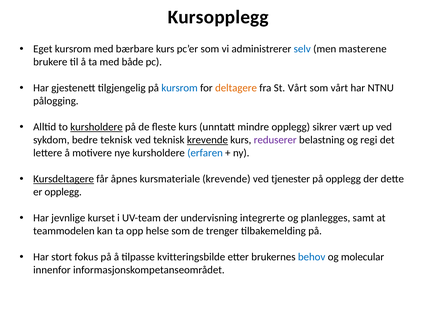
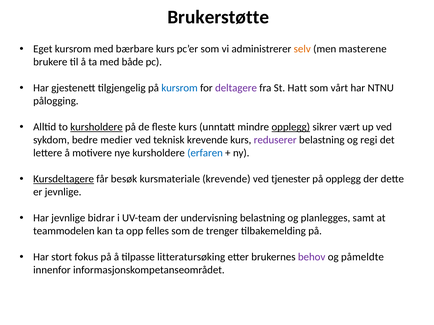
Kursopplegg: Kursopplegg -> Brukerstøtte
selv colour: blue -> orange
deltagere colour: orange -> purple
St Vårt: Vårt -> Hatt
opplegg at (291, 127) underline: none -> present
bedre teknisk: teknisk -> medier
krevende at (207, 140) underline: present -> none
åpnes: åpnes -> besøk
er opplegg: opplegg -> jevnlige
kurset: kurset -> bidrar
undervisning integrerte: integrerte -> belastning
helse: helse -> felles
kvitteringsbilde: kvitteringsbilde -> litteratursøking
behov colour: blue -> purple
molecular: molecular -> påmeldte
